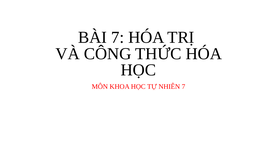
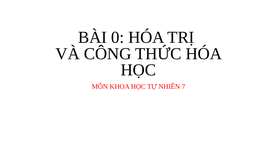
BÀI 7: 7 -> 0
